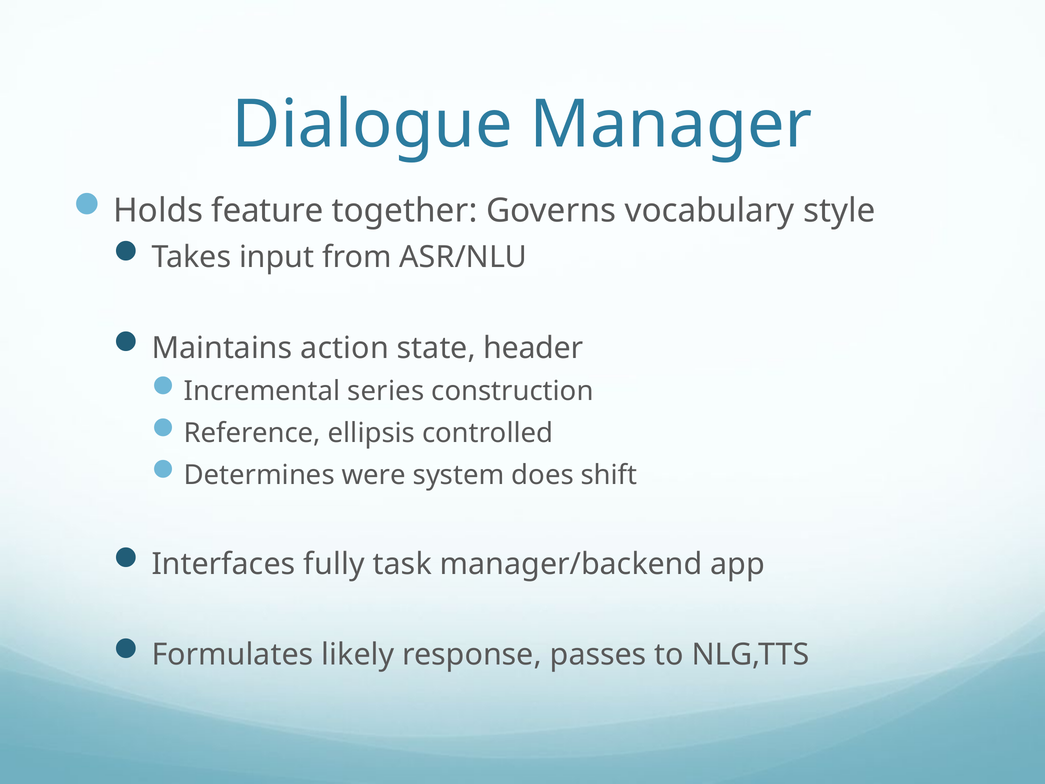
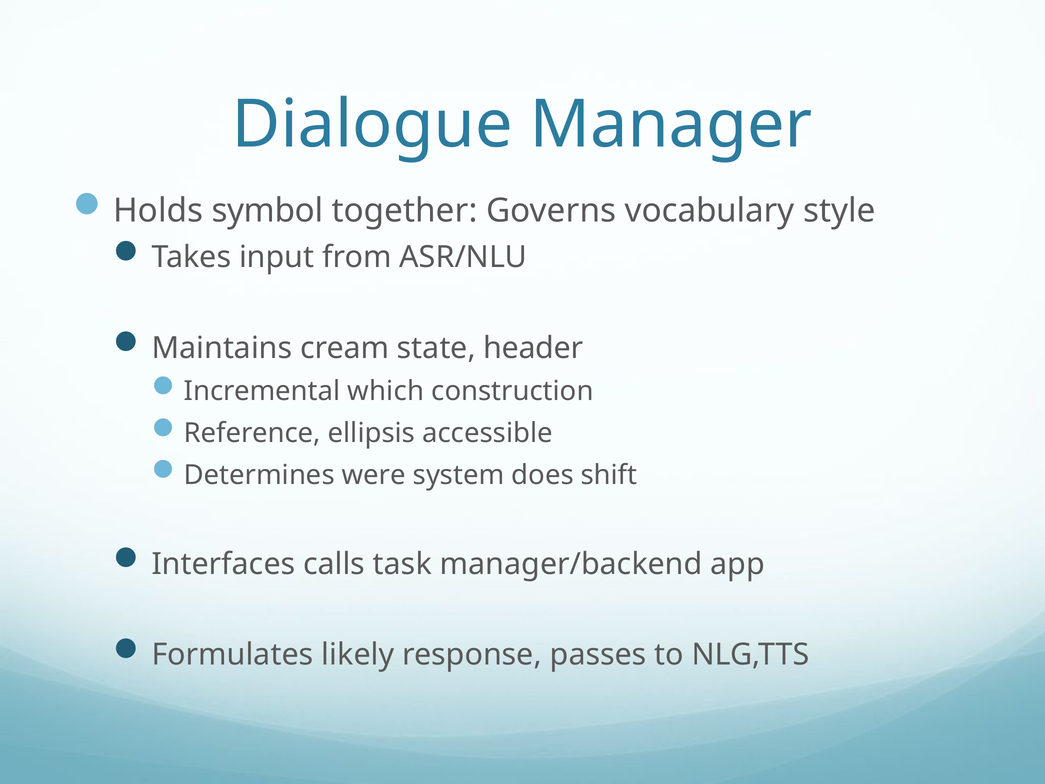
feature: feature -> symbol
action: action -> cream
series: series -> which
controlled: controlled -> accessible
fully: fully -> calls
